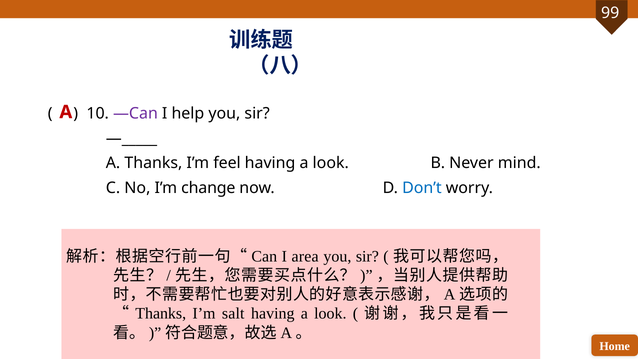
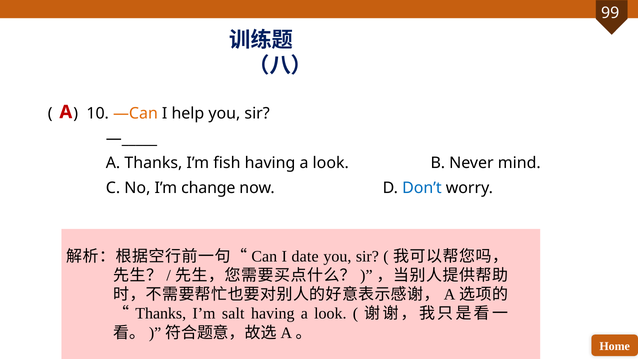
—Can colour: purple -> orange
feel: feel -> fish
area: area -> date
